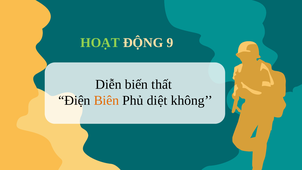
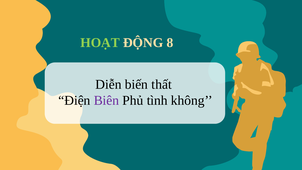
9: 9 -> 8
Biên colour: orange -> purple
diệt: diệt -> tình
